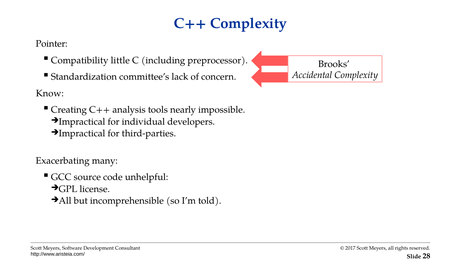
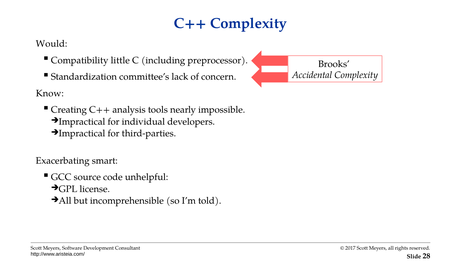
Pointer: Pointer -> Would
many: many -> smart
